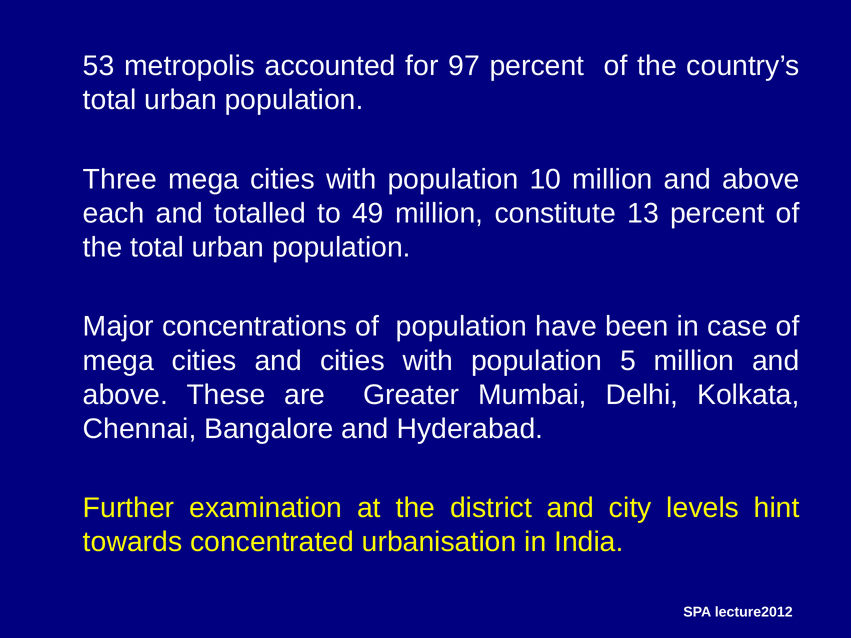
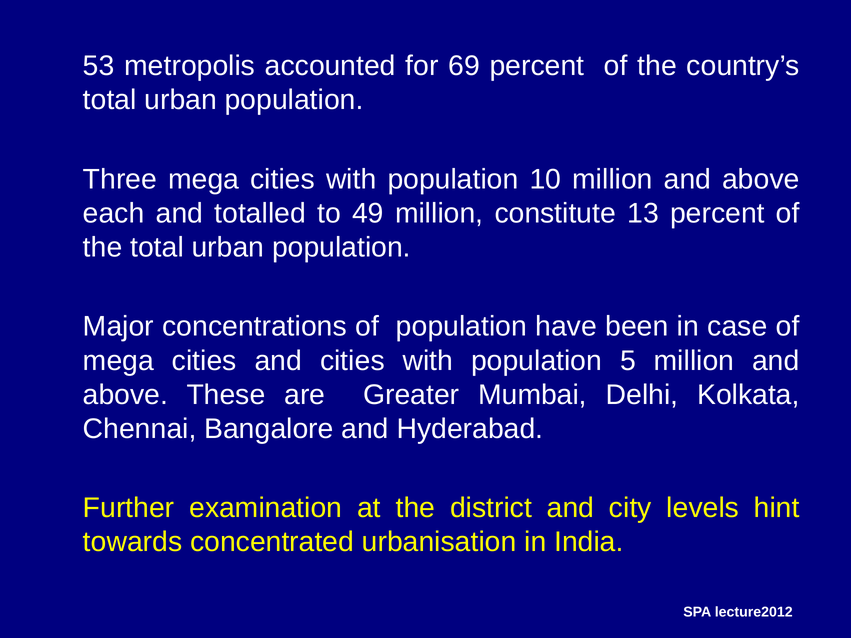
97: 97 -> 69
